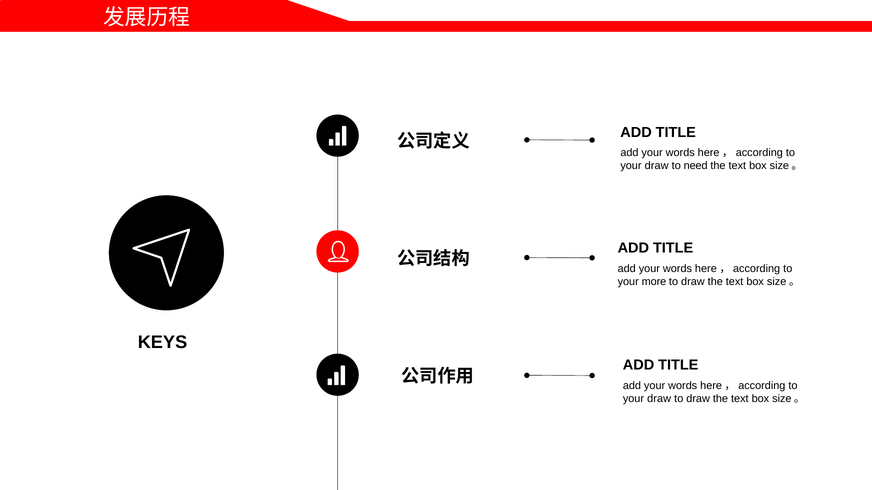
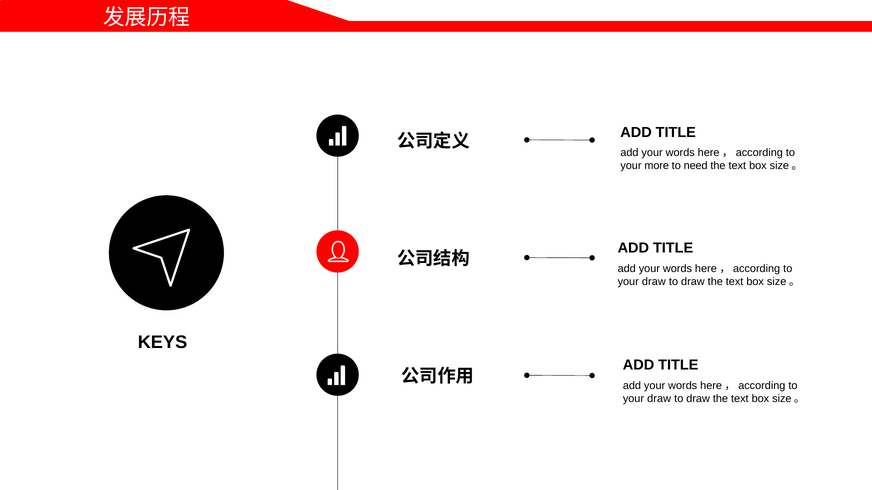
draw at (657, 166): draw -> more
more at (654, 282): more -> draw
